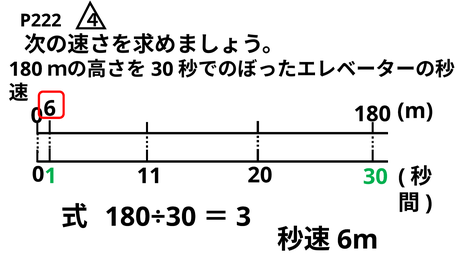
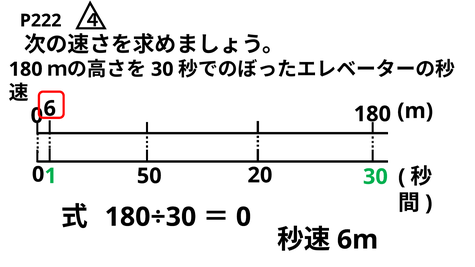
11: 11 -> 50
3 at (244, 217): 3 -> 0
